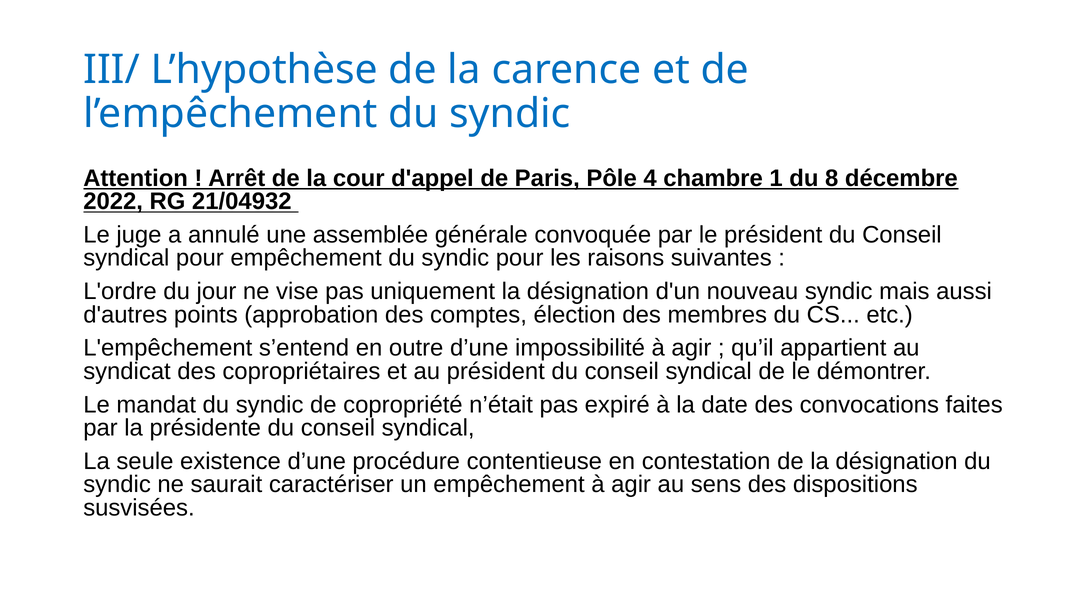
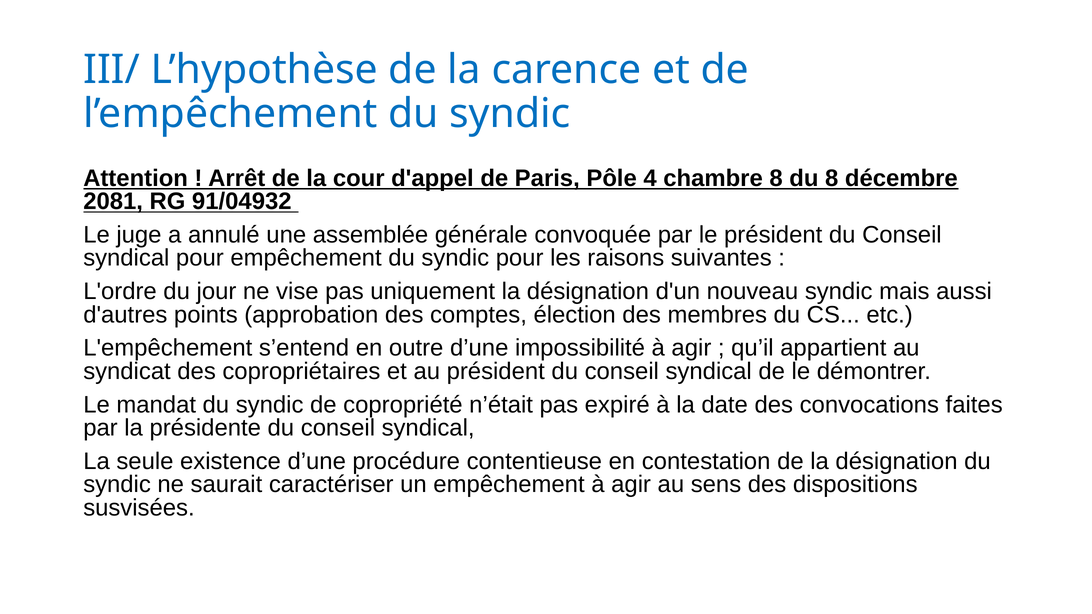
chambre 1: 1 -> 8
2022: 2022 -> 2081
21/04932: 21/04932 -> 91/04932
